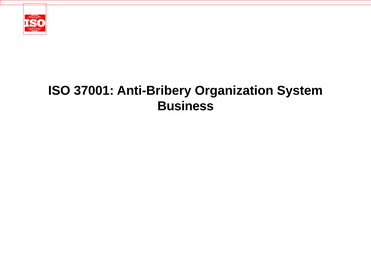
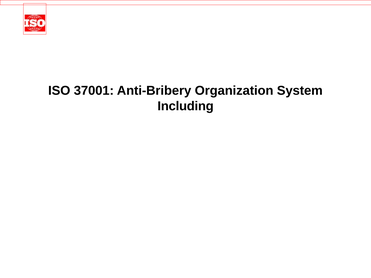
Business: Business -> Including
